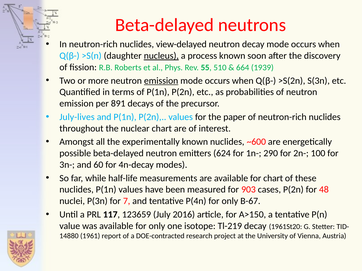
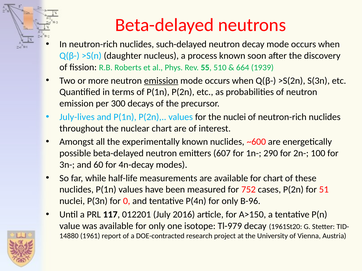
view-delayed: view-delayed -> such-delayed
nucleus underline: present -> none
891: 891 -> 300
the paper: paper -> nuclei
624: 624 -> 607
903: 903 -> 752
48: 48 -> 51
7: 7 -> 0
B-67: B-67 -> B-96
123659: 123659 -> 012201
Tl-219: Tl-219 -> Tl-979
